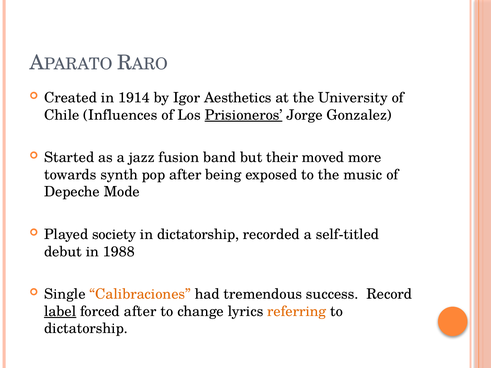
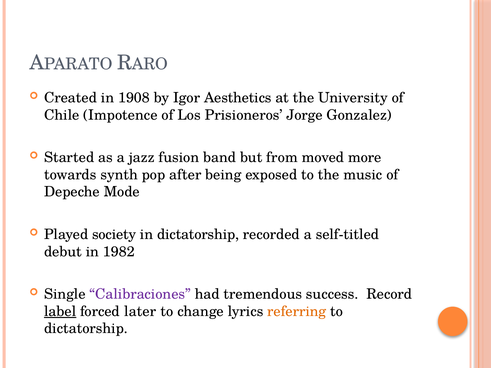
1914: 1914 -> 1908
Influences: Influences -> Impotence
Prisioneros underline: present -> none
their: their -> from
1988: 1988 -> 1982
Calibraciones colour: orange -> purple
forced after: after -> later
